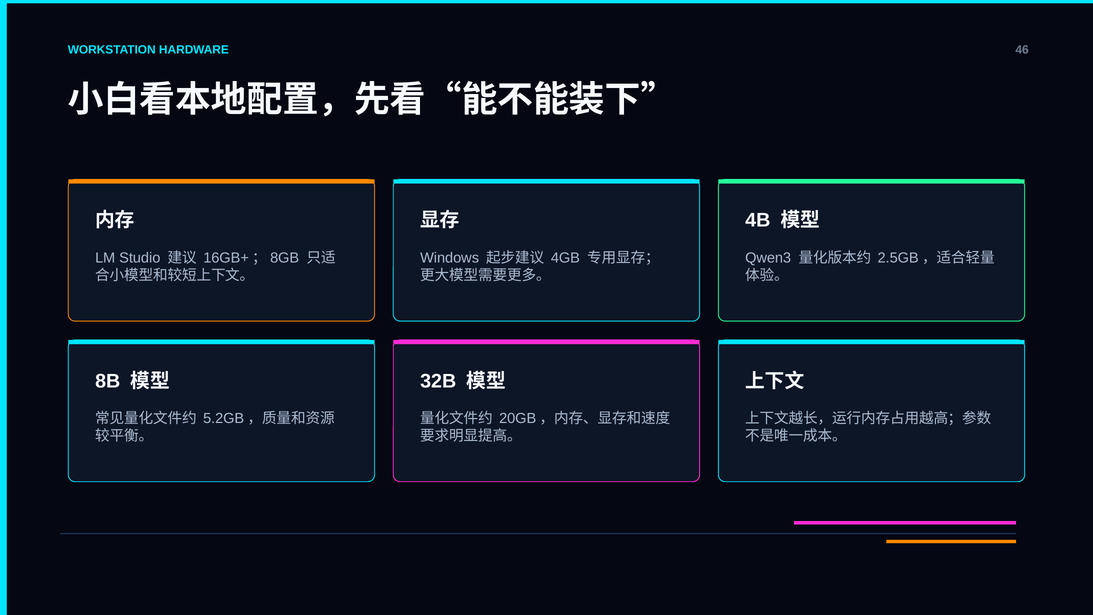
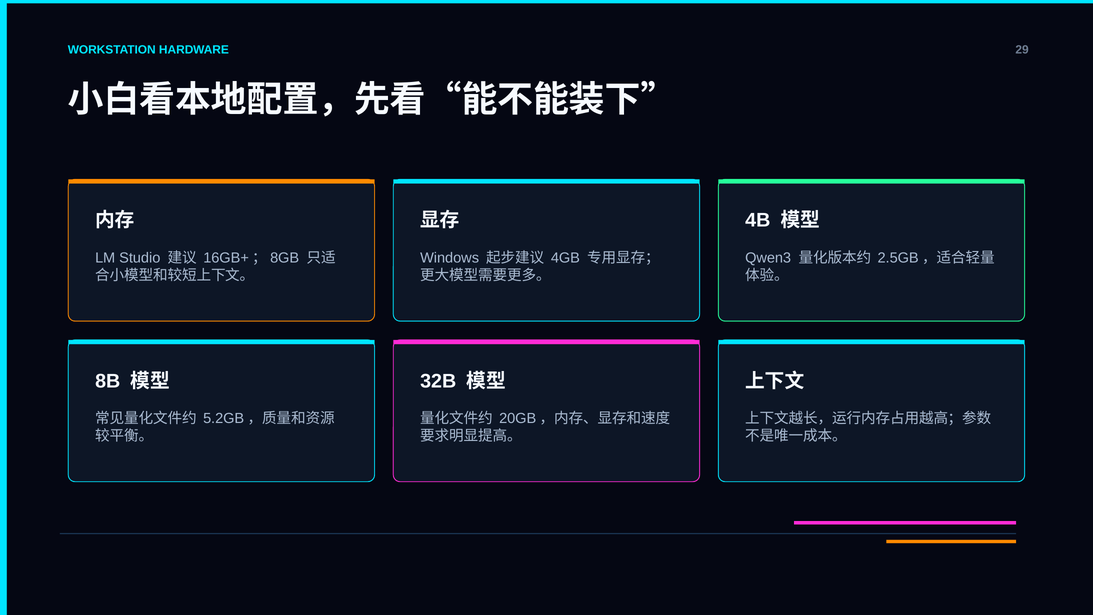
46: 46 -> 29
